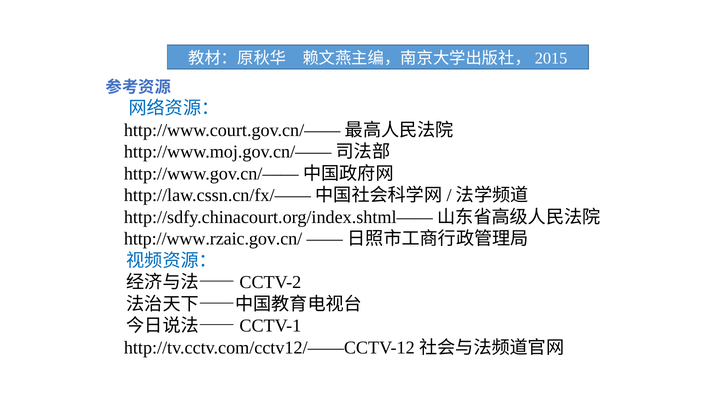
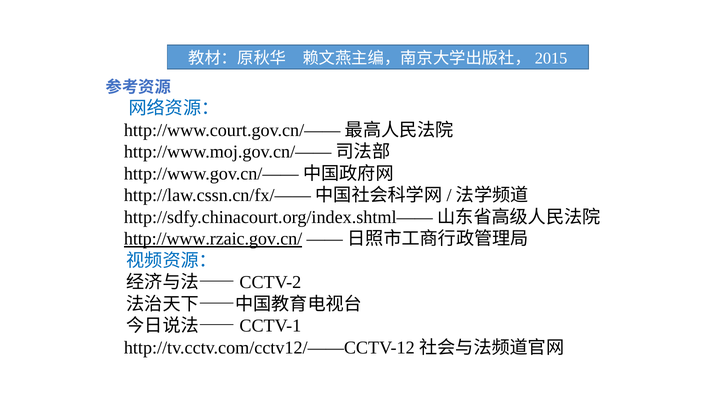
http://www.rzaic.gov.cn/ underline: none -> present
